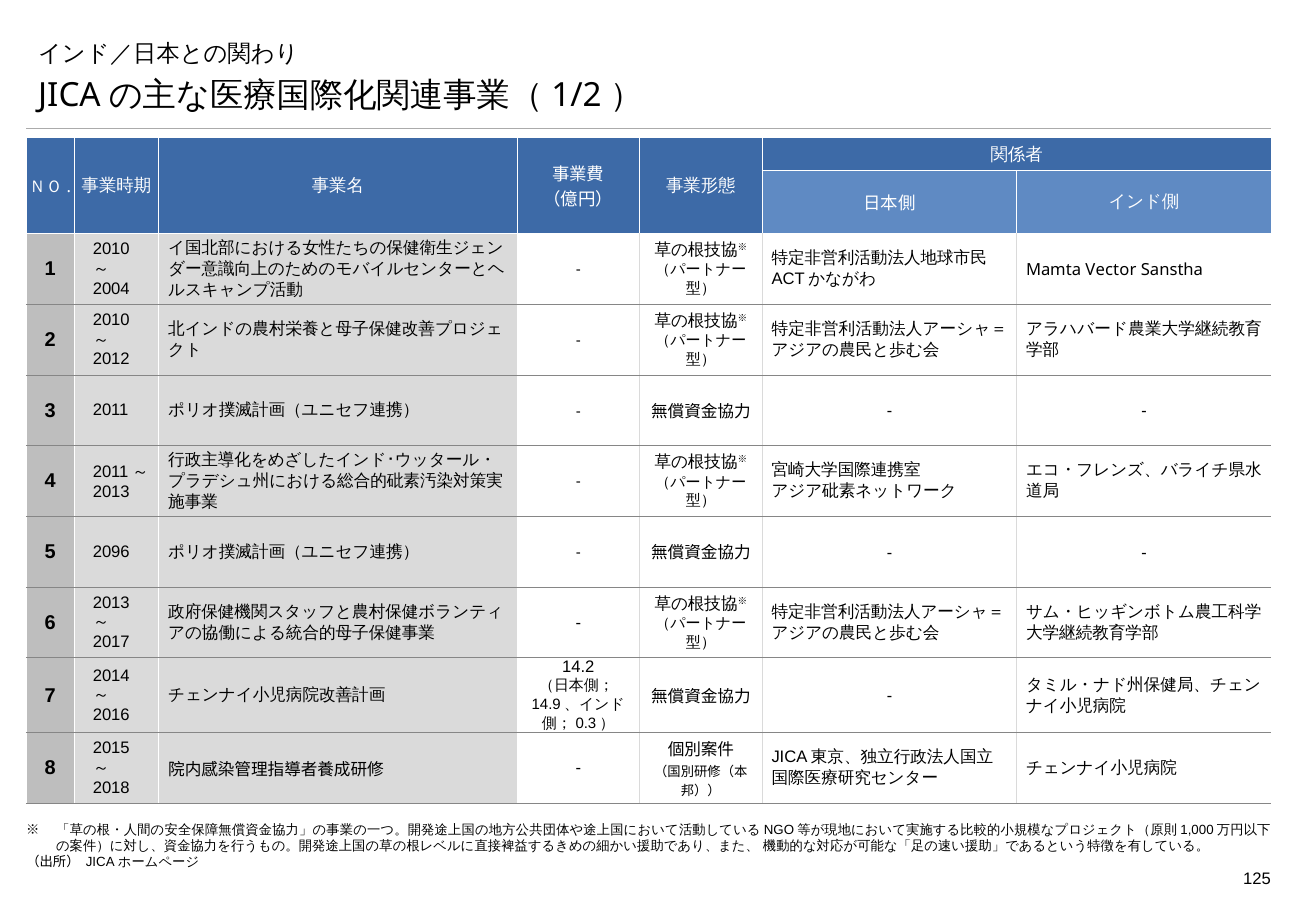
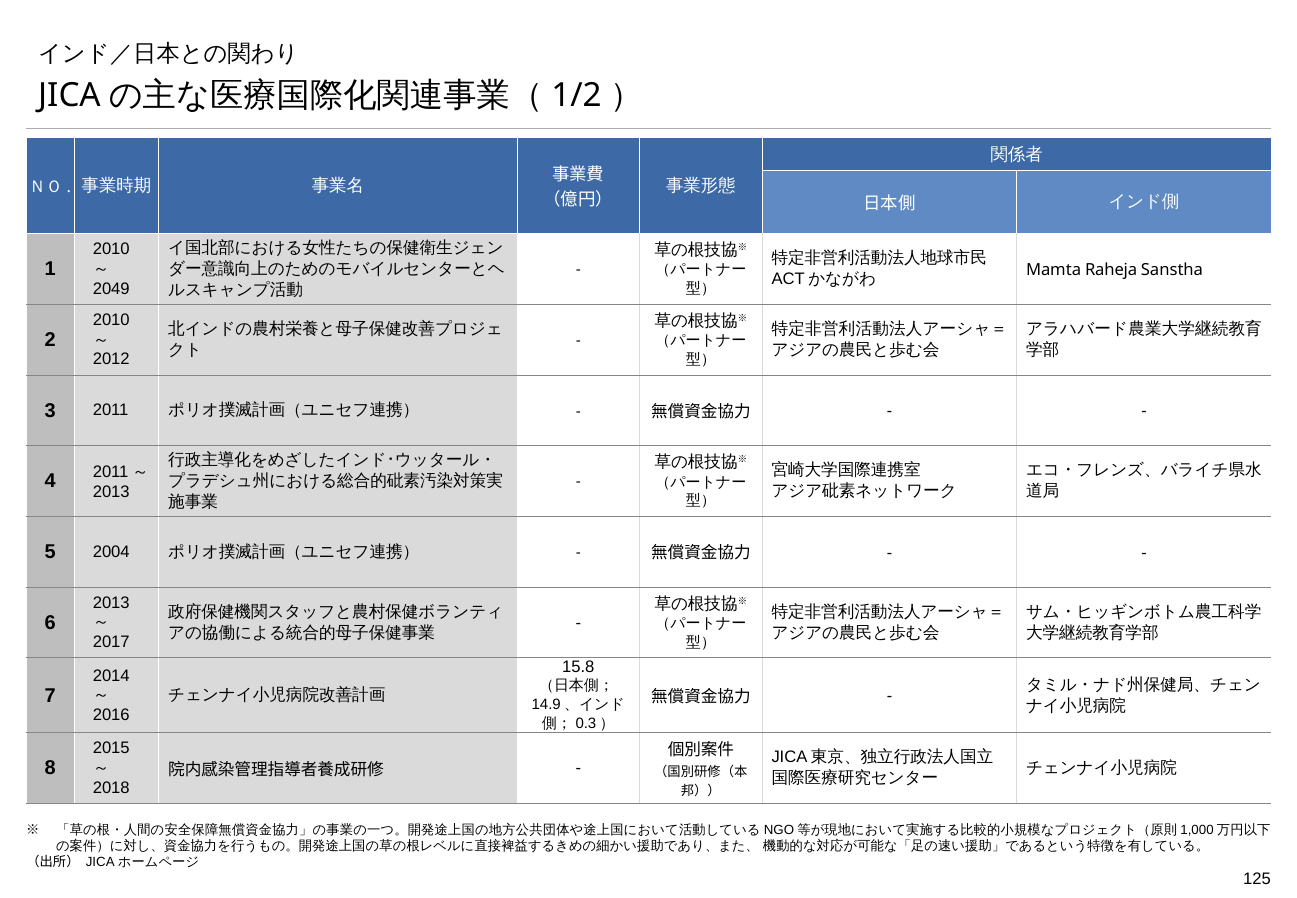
Vector: Vector -> Raheja
2004: 2004 -> 2049
2096: 2096 -> 2004
14.2: 14.2 -> 15.8
